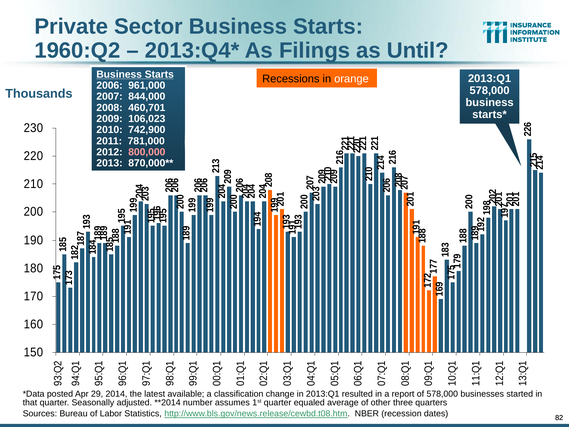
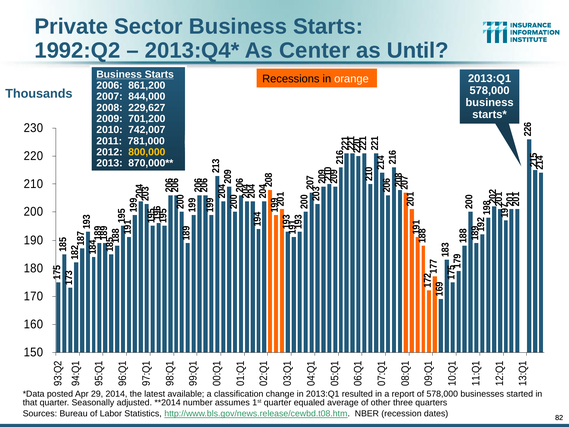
1960:Q2: 1960:Q2 -> 1992:Q2
Filings: Filings -> Center
961,000: 961,000 -> 861,200
460,701: 460,701 -> 229,627
106,023: 106,023 -> 701,200
742,900: 742,900 -> 742,007
800,000 colour: pink -> yellow
